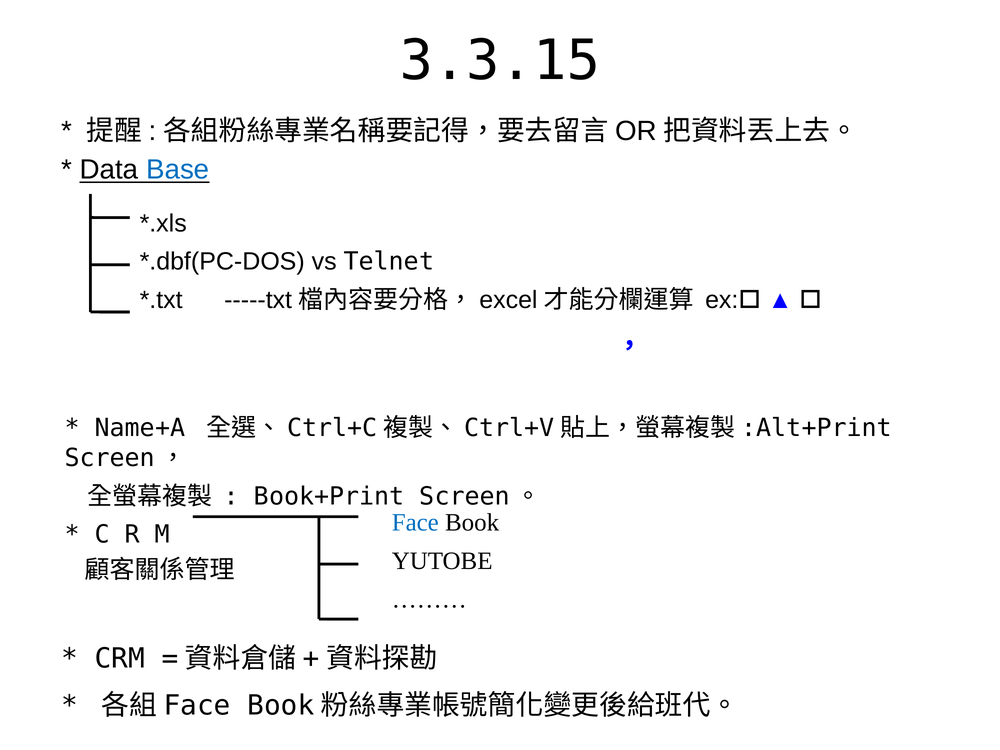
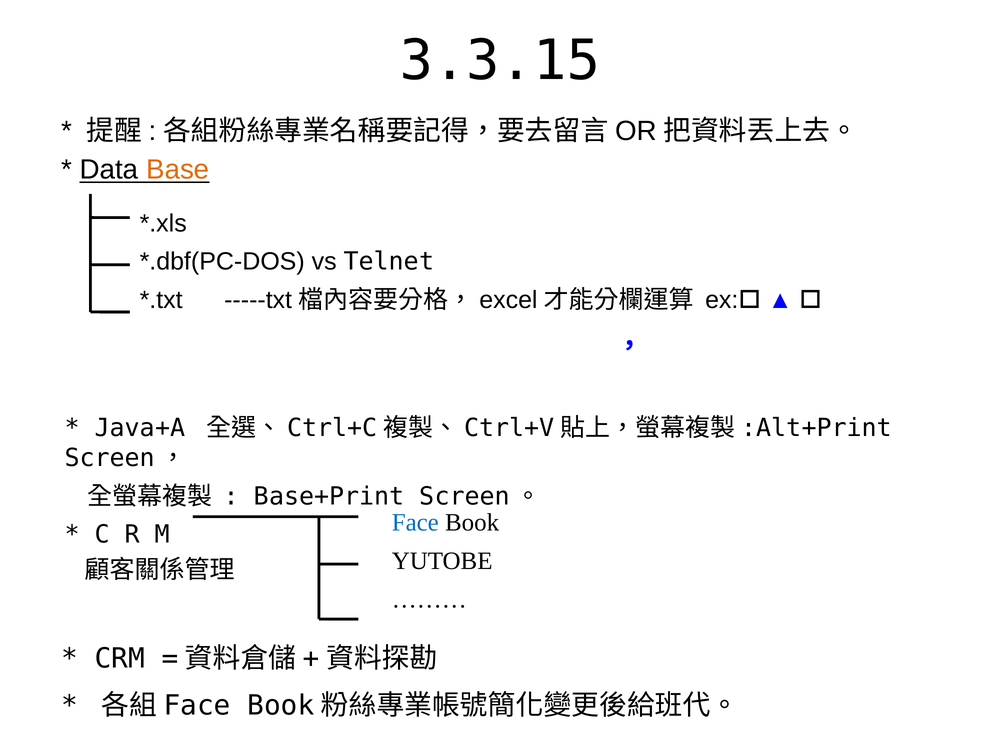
Base colour: blue -> orange
Name+A: Name+A -> Java+A
Book+Print: Book+Print -> Base+Print
